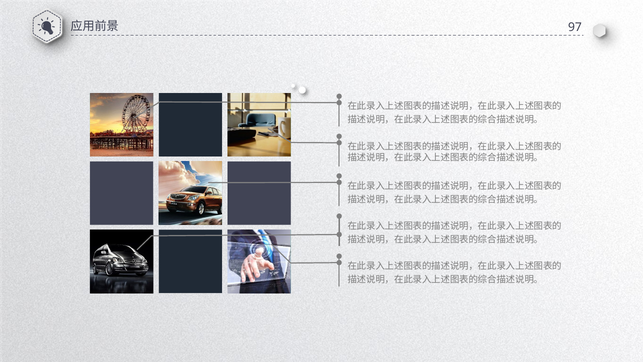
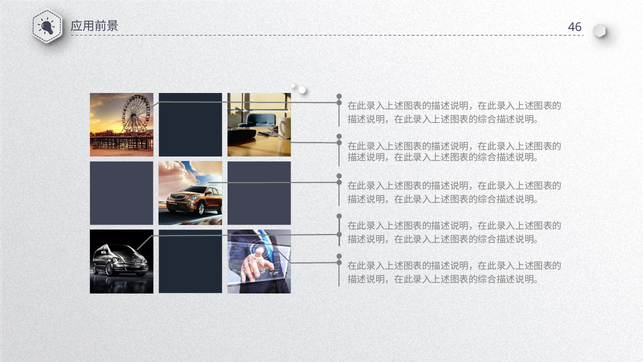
97: 97 -> 46
